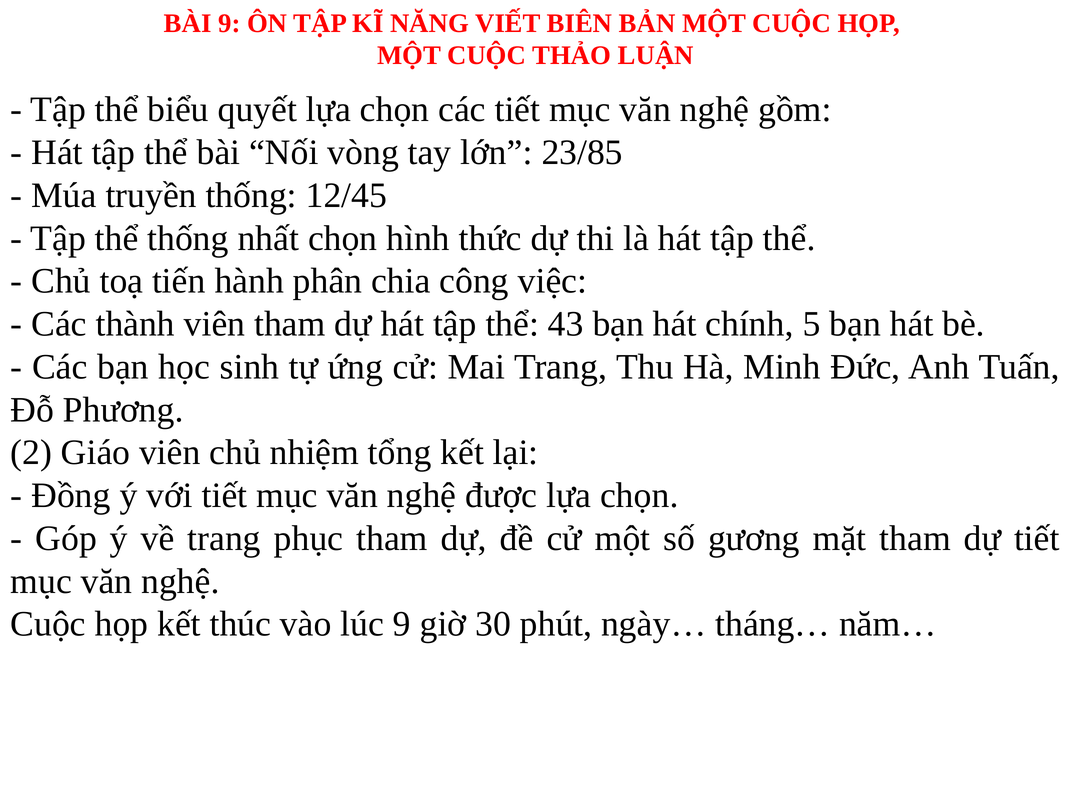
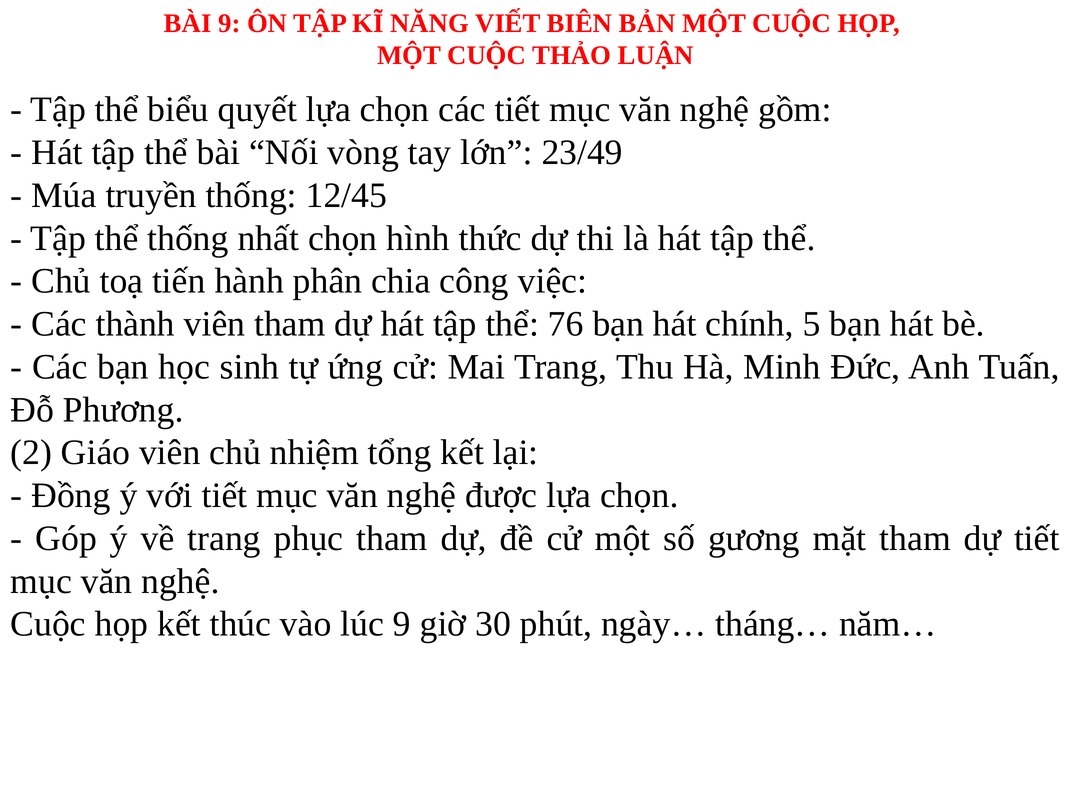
23/85: 23/85 -> 23/49
43: 43 -> 76
